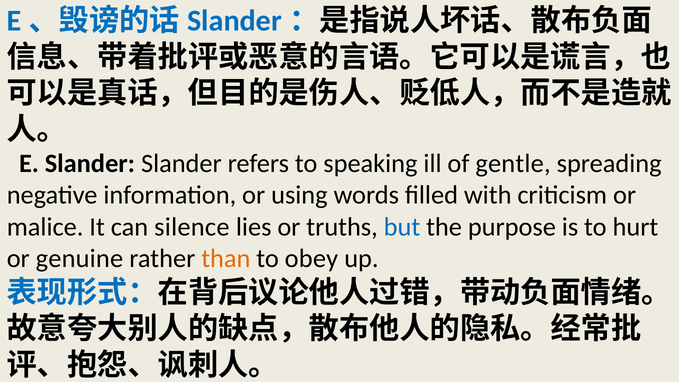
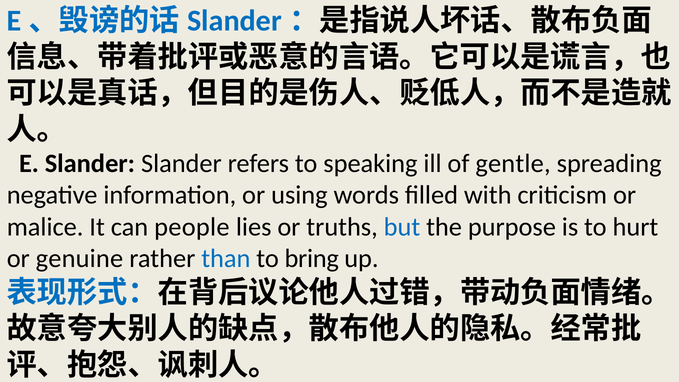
silence: silence -> people
than colour: orange -> blue
obey: obey -> bring
